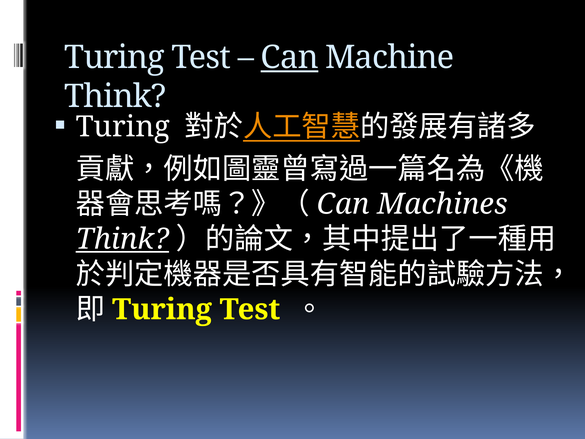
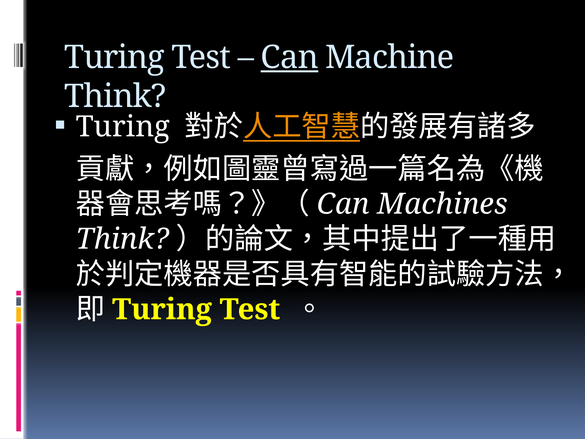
Think at (122, 239) underline: present -> none
